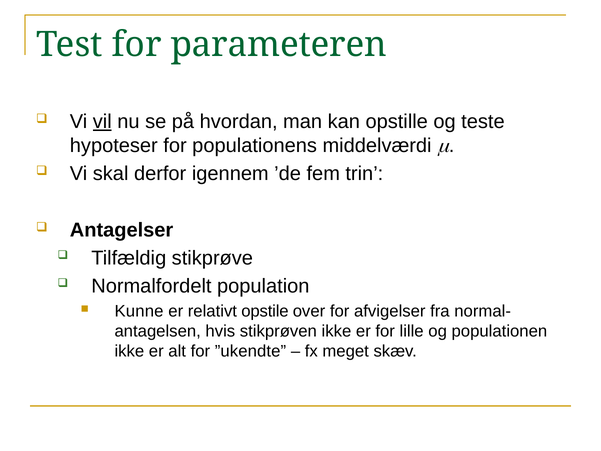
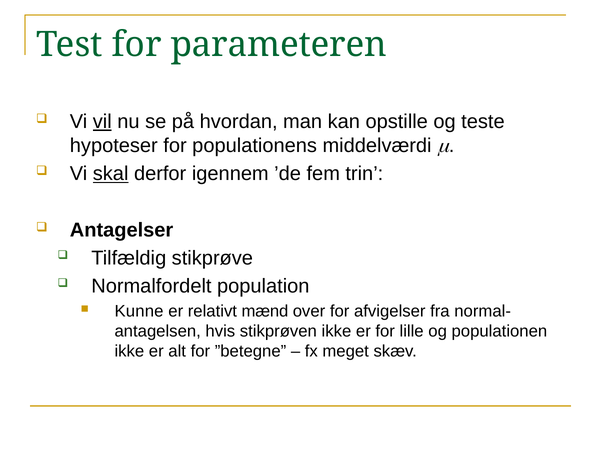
skal underline: none -> present
opstile: opstile -> mænd
”ukendte: ”ukendte -> ”betegne
